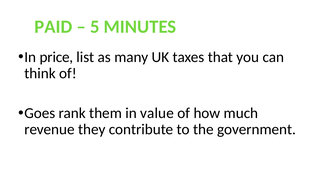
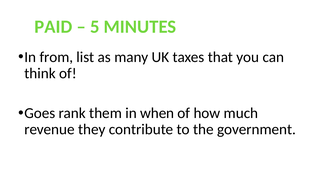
price: price -> from
value: value -> when
